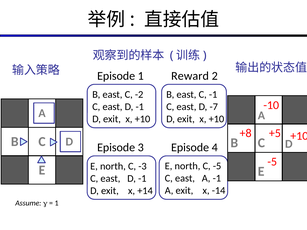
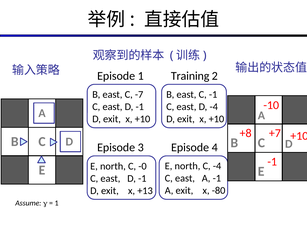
Reward: Reward -> Training
-2: -2 -> -7
D -7: -7 -> -4
+5: +5 -> +7
-5 at (272, 162): -5 -> -1
C -5: -5 -> -4
-3: -3 -> -0
-14: -14 -> -80
+14: +14 -> +13
